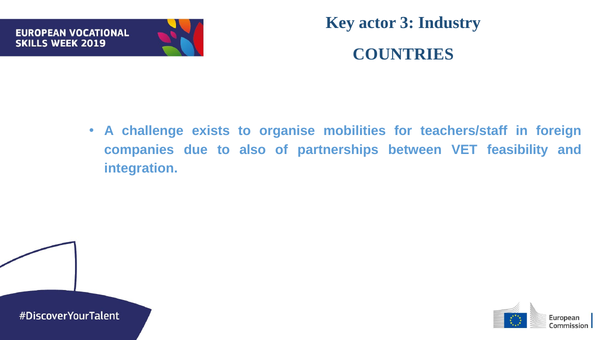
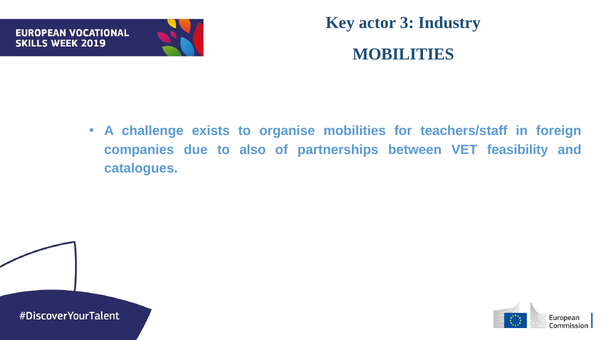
COUNTRIES at (403, 54): COUNTRIES -> MOBILITIES
integration: integration -> catalogues
